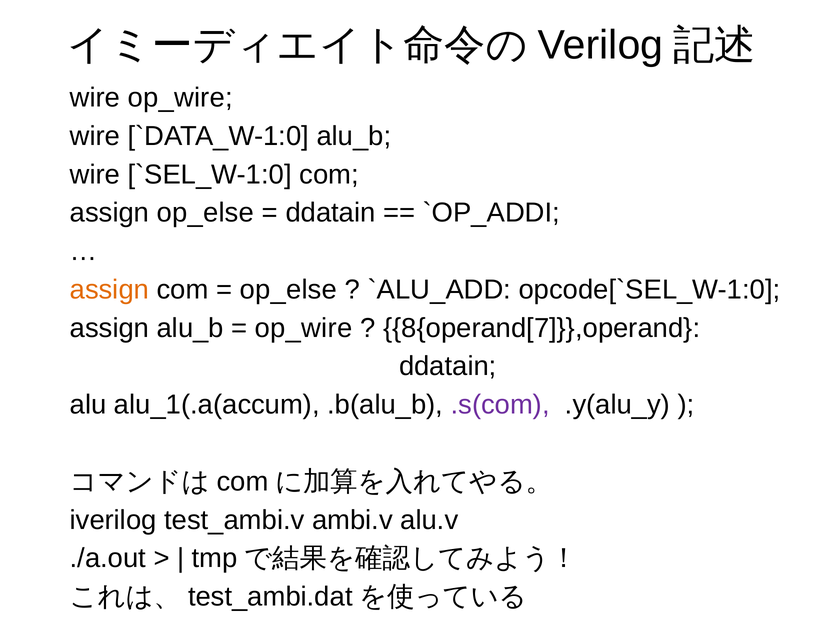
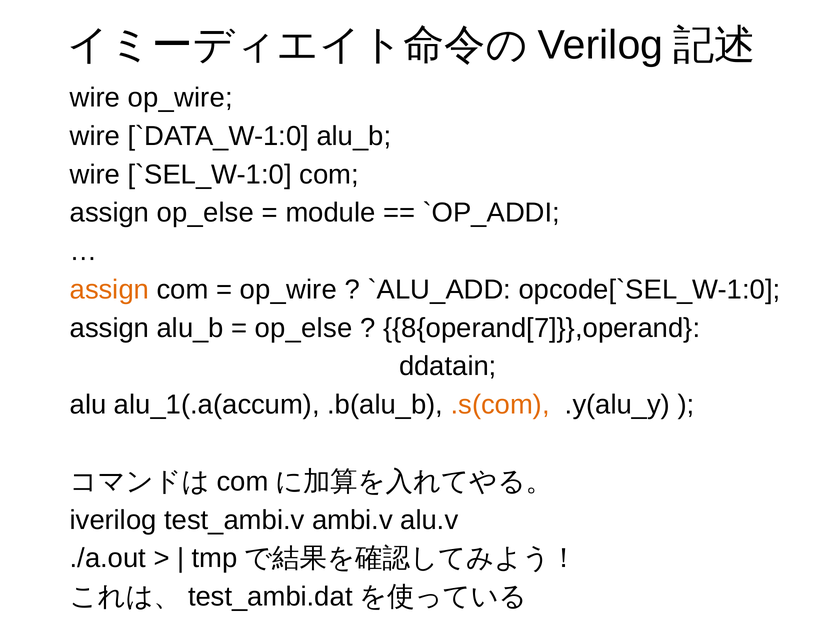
ddatain at (331, 213): ddatain -> module
op_else at (288, 290): op_else -> op_wire
op_wire at (304, 328): op_wire -> op_else
.s(com colour: purple -> orange
